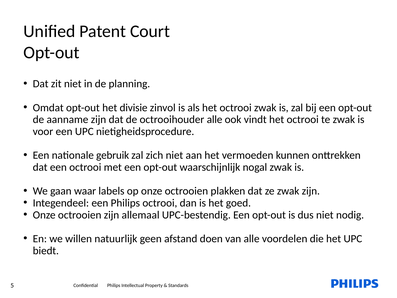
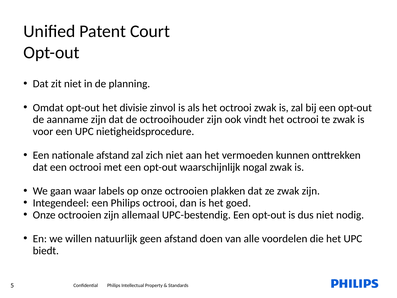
octrooihouder alle: alle -> zijn
nationale gebruik: gebruik -> afstand
